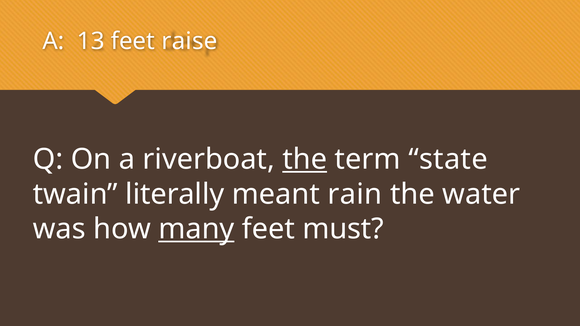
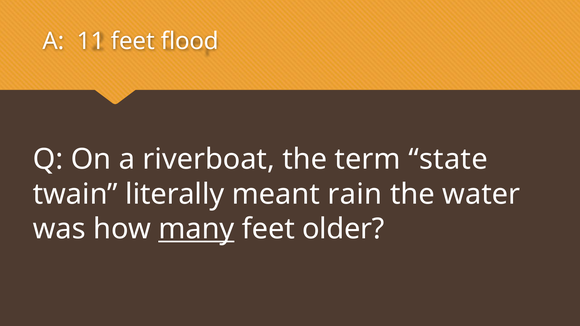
13: 13 -> 11
raise: raise -> flood
the at (305, 160) underline: present -> none
must: must -> older
